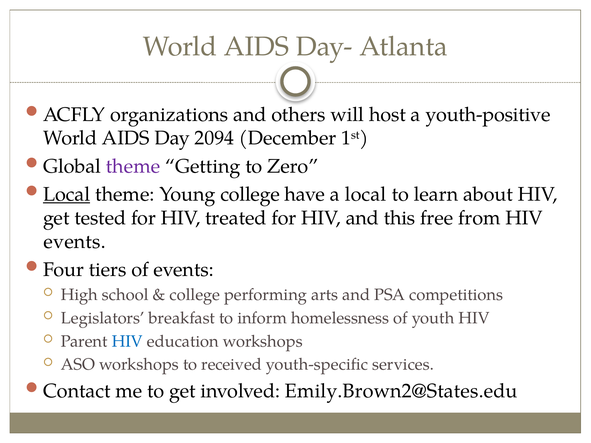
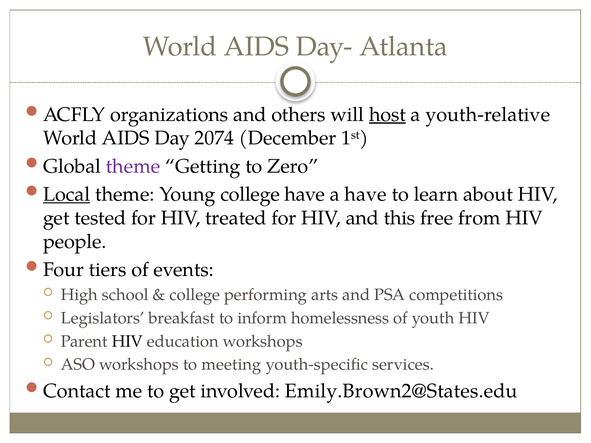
host underline: none -> present
youth-positive: youth-positive -> youth-relative
2094: 2094 -> 2074
a local: local -> have
events at (75, 242): events -> people
HIV at (127, 341) colour: blue -> black
received: received -> meeting
